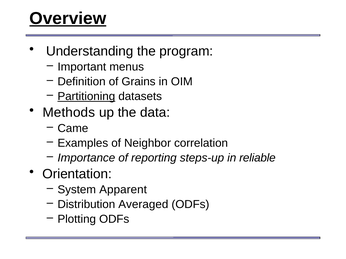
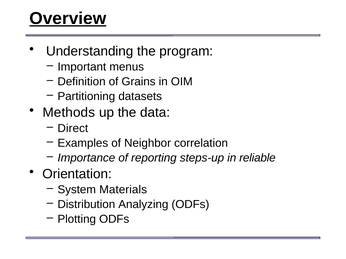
Partitioning underline: present -> none
Came: Came -> Direct
Apparent: Apparent -> Materials
Averaged: Averaged -> Analyzing
